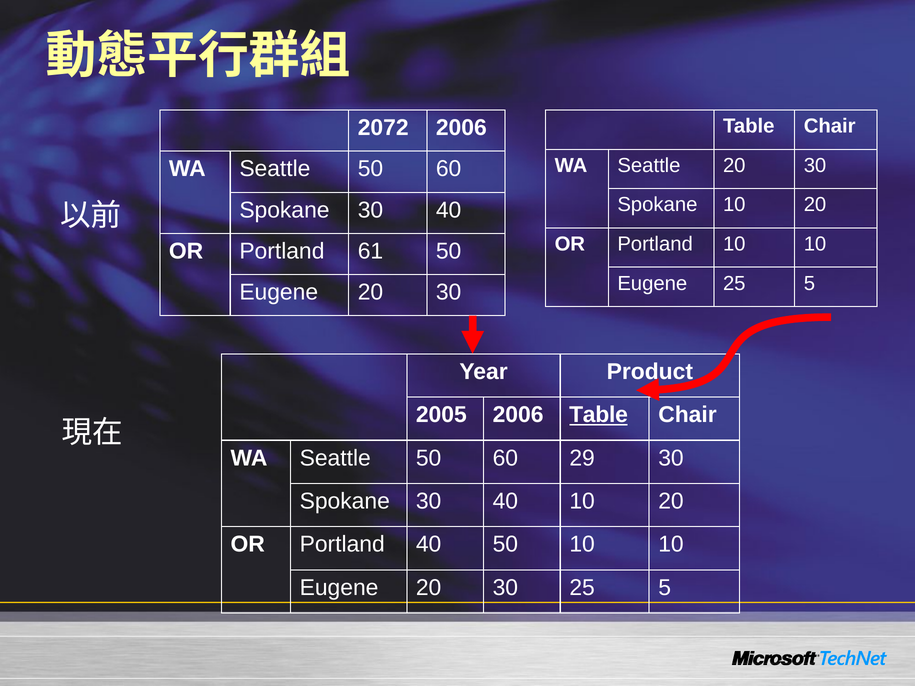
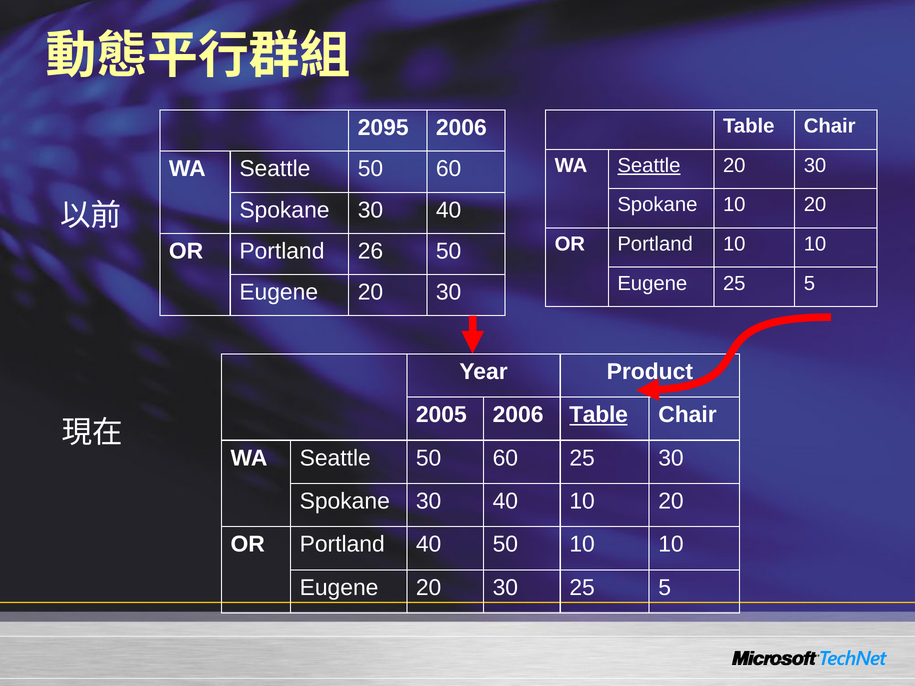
2072: 2072 -> 2095
Seattle at (649, 166) underline: none -> present
61: 61 -> 26
60 29: 29 -> 25
